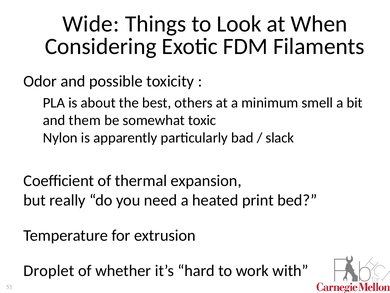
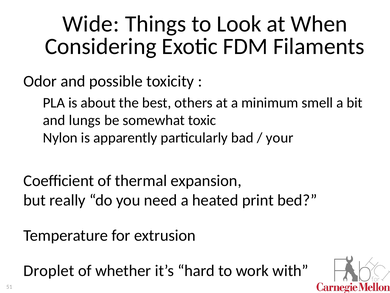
them: them -> lungs
slack: slack -> your
